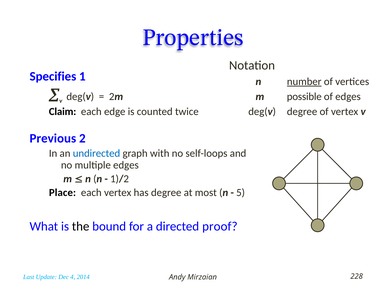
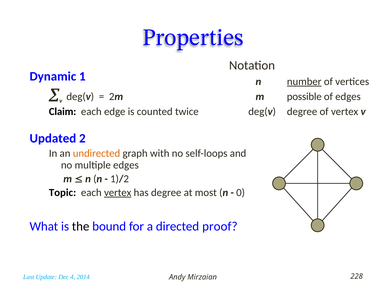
Specifies: Specifies -> Dynamic
Previous: Previous -> Updated
undirected colour: blue -> orange
Place: Place -> Topic
vertex at (118, 192) underline: none -> present
5: 5 -> 0
